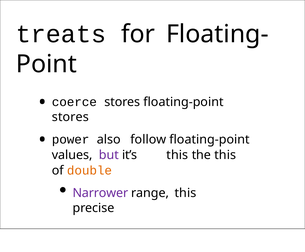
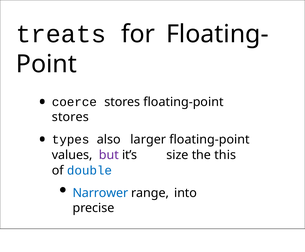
power: power -> types
follow: follow -> larger
it’s this: this -> size
double colour: orange -> blue
Narrower colour: purple -> blue
range this: this -> into
